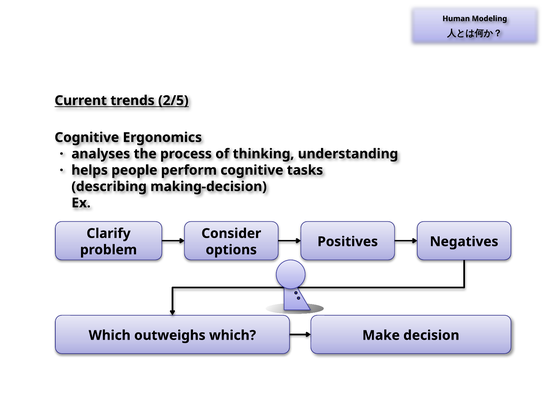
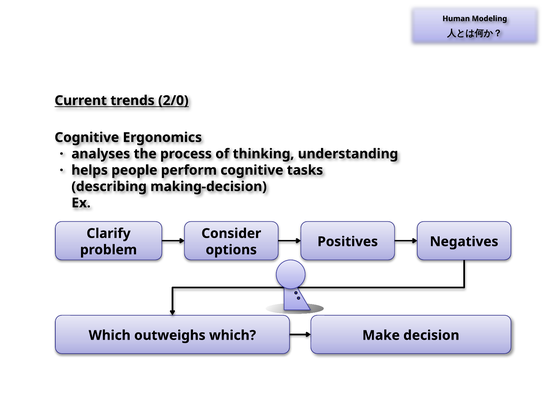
2/5: 2/5 -> 2/0
